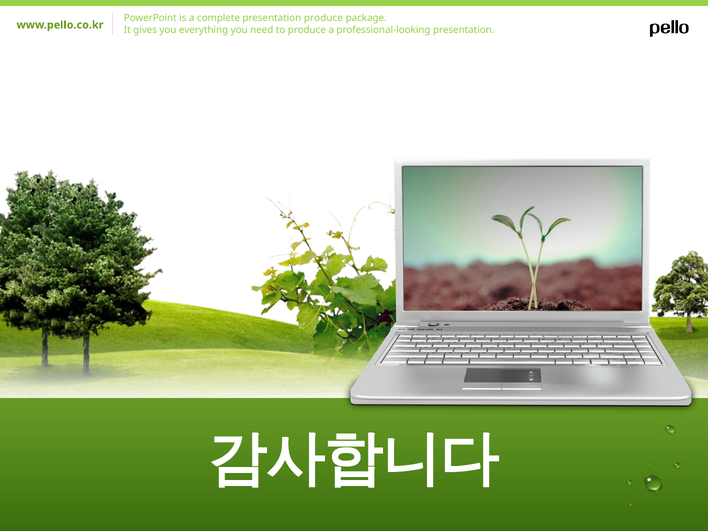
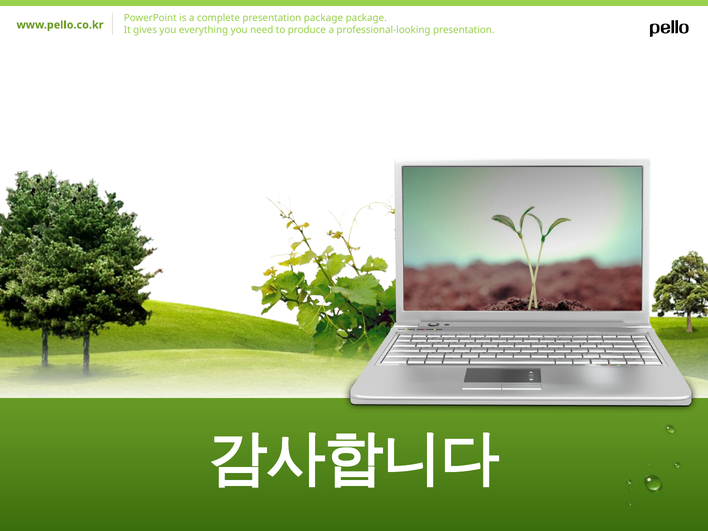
presentation produce: produce -> package
